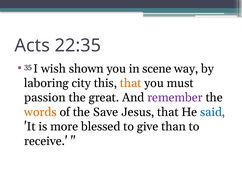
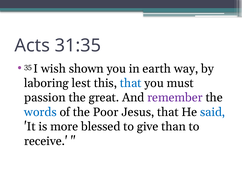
22:35: 22:35 -> 31:35
scene: scene -> earth
city: city -> lest
that at (131, 83) colour: orange -> blue
words colour: orange -> blue
Save: Save -> Poor
